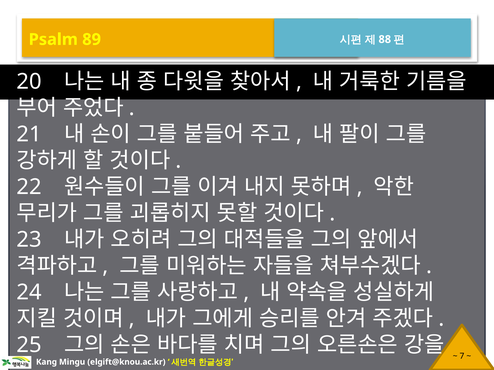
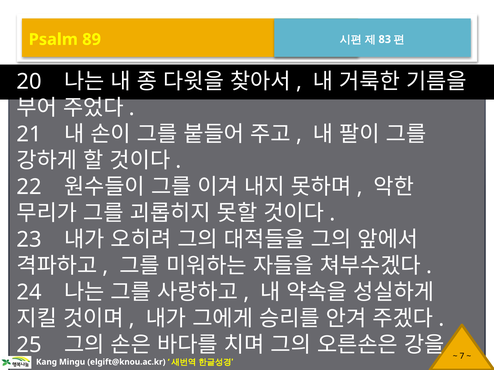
88: 88 -> 83
